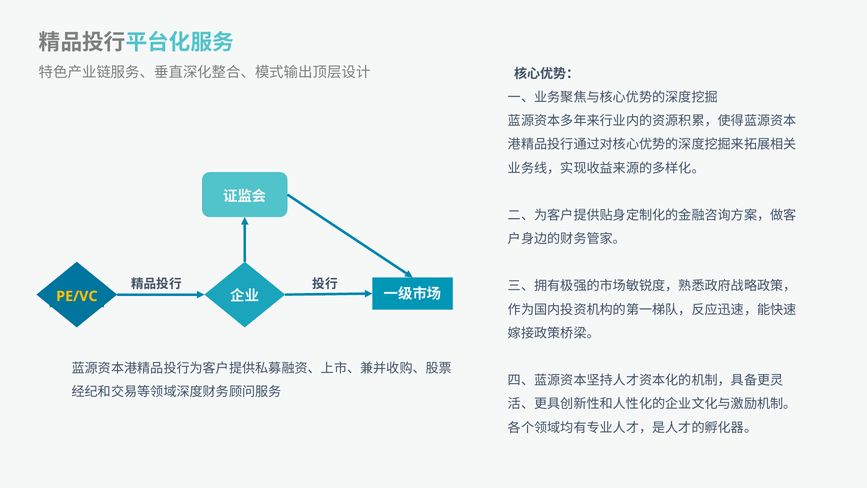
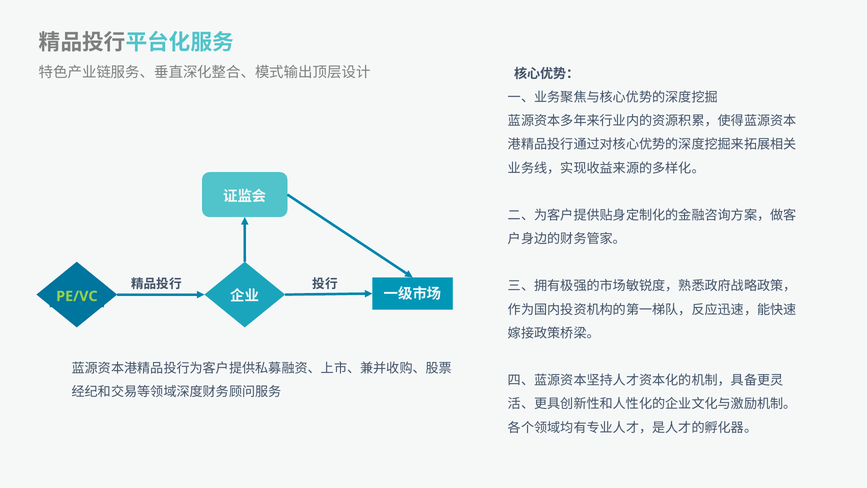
PE/VC colour: yellow -> light green
